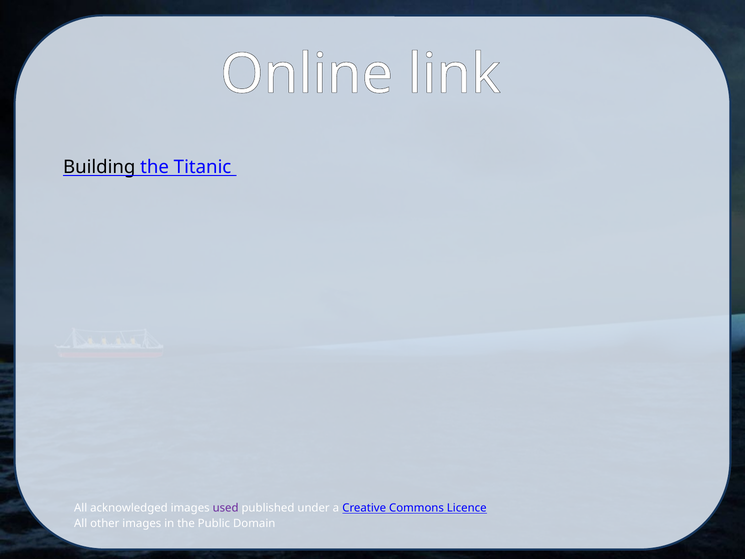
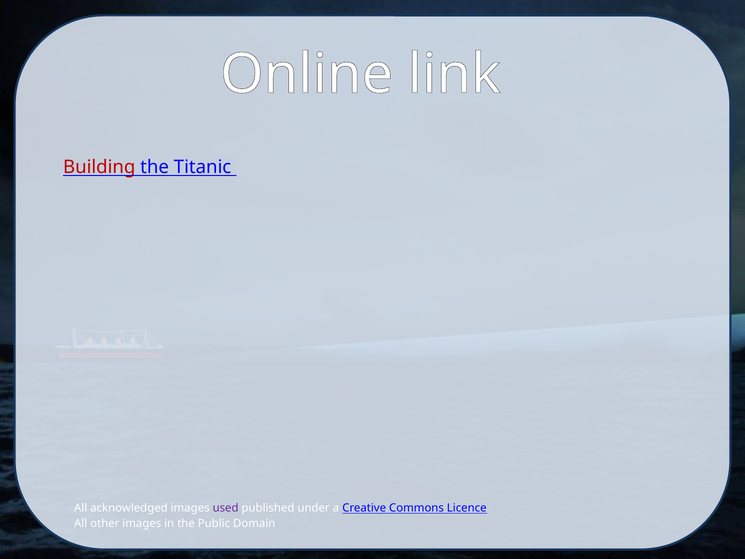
Building colour: black -> red
